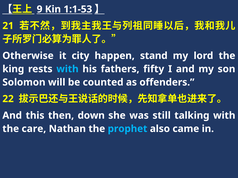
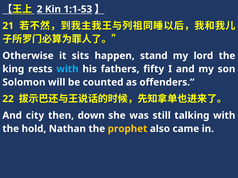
9: 9 -> 2
city: city -> sits
this: this -> city
care: care -> hold
prophet colour: light blue -> yellow
